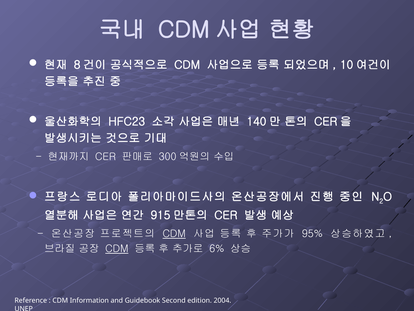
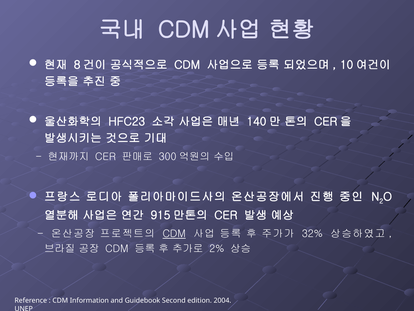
95%: 95% -> 32%
CDM at (117, 248) underline: present -> none
6%: 6% -> 2%
